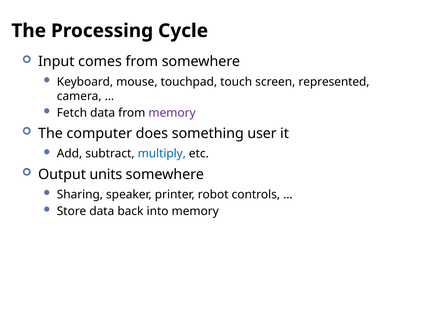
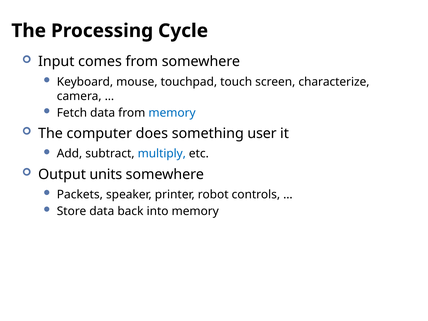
represented: represented -> characterize
memory at (172, 113) colour: purple -> blue
Sharing: Sharing -> Packets
